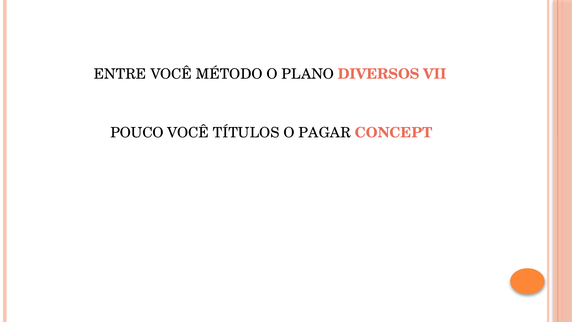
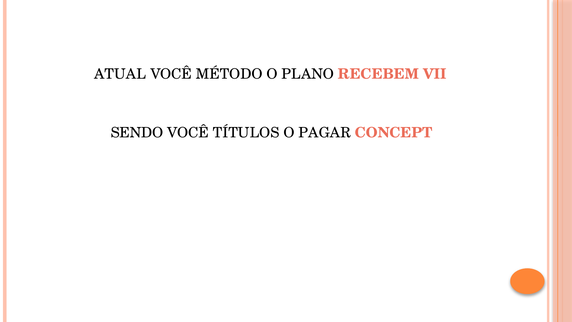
ENTRE: ENTRE -> ATUAL
DIVERSOS: DIVERSOS -> RECEBEM
POUCO: POUCO -> SENDO
